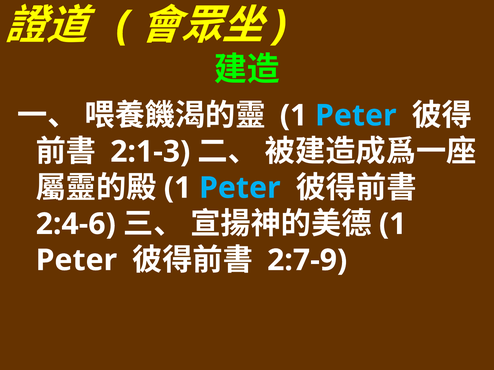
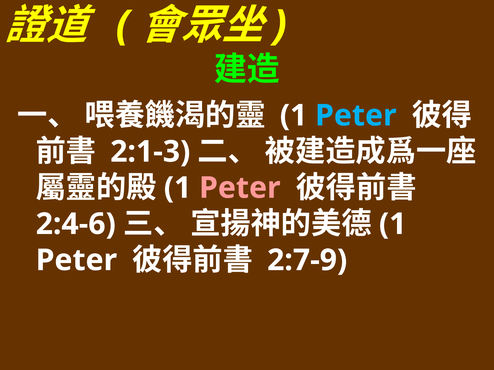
Peter at (240, 188) colour: light blue -> pink
